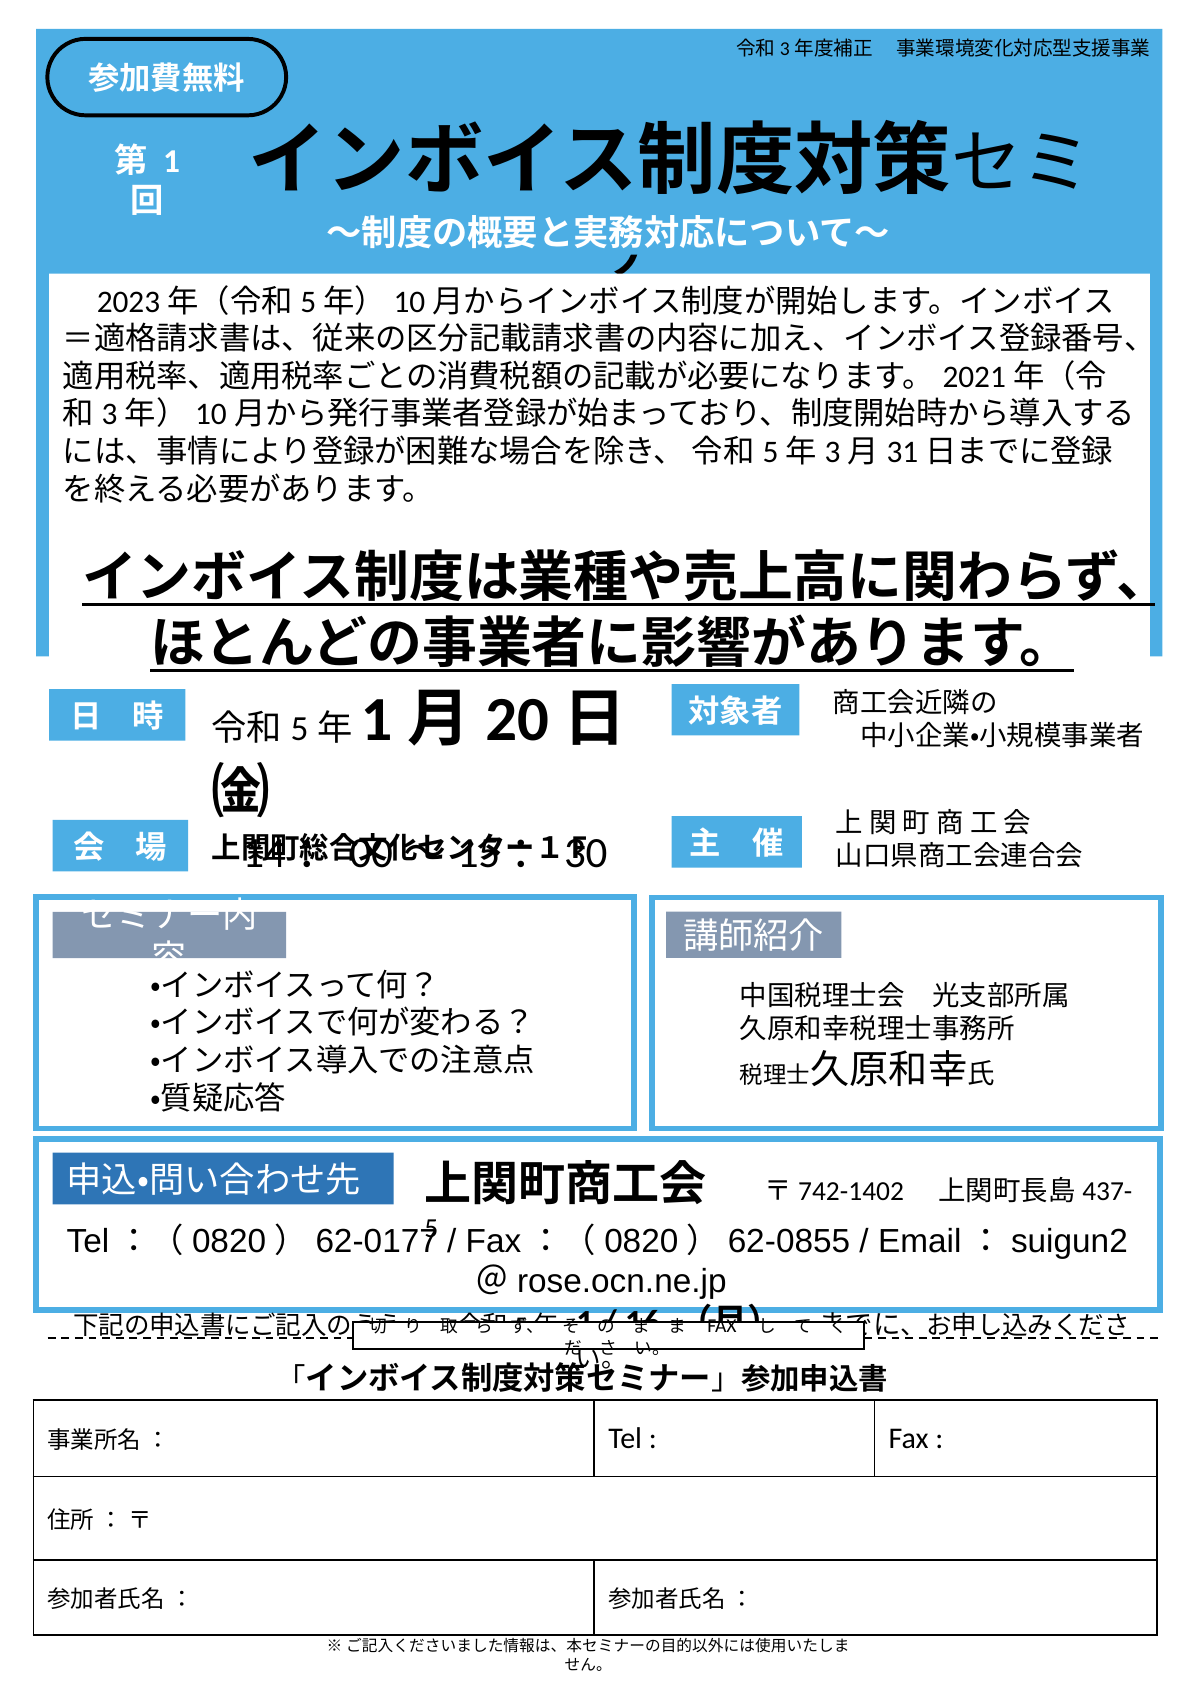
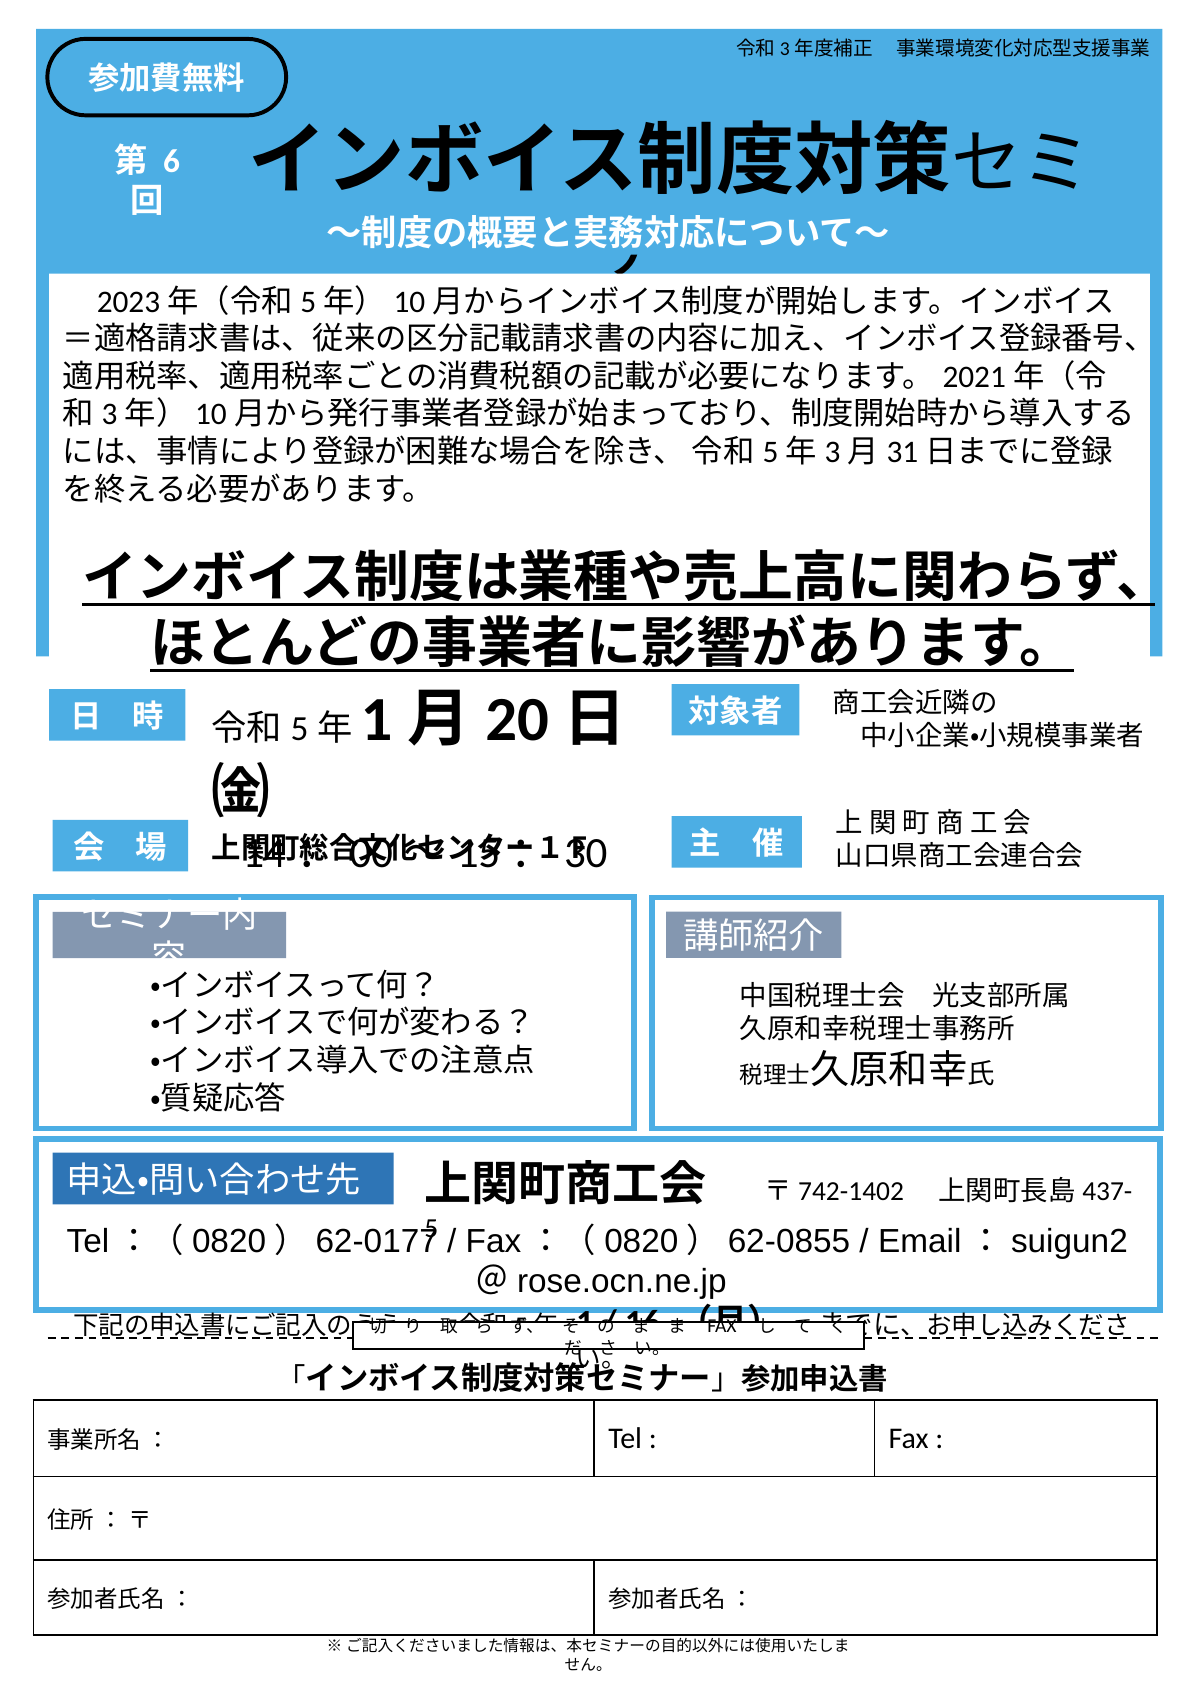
1 at (171, 162): 1 -> 6
